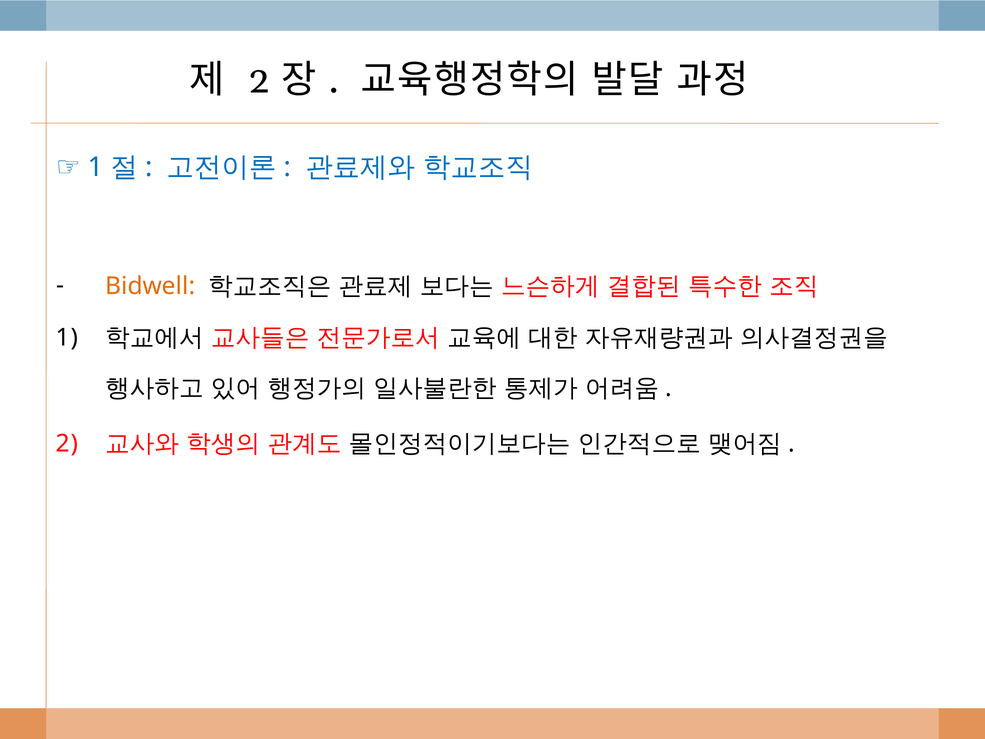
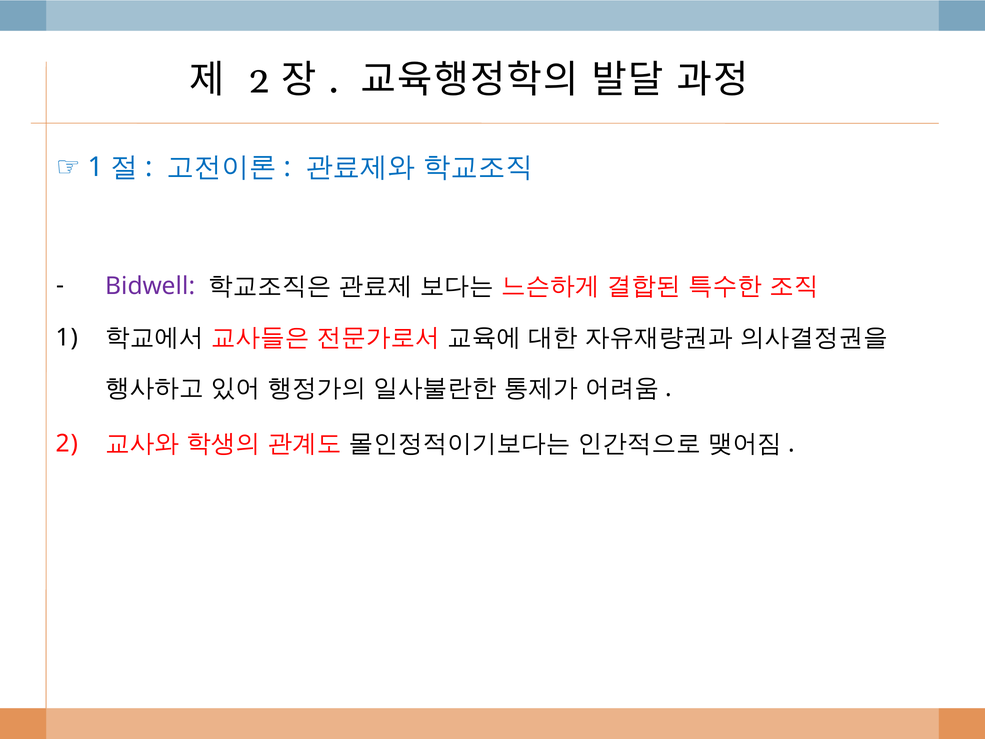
Bidwell colour: orange -> purple
